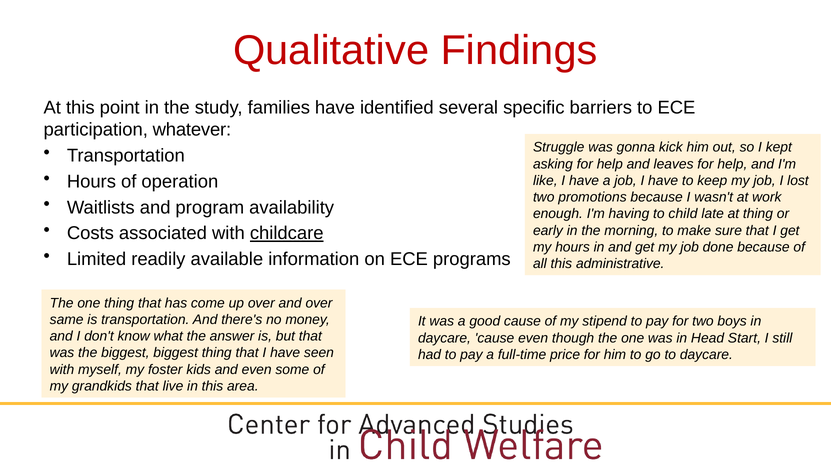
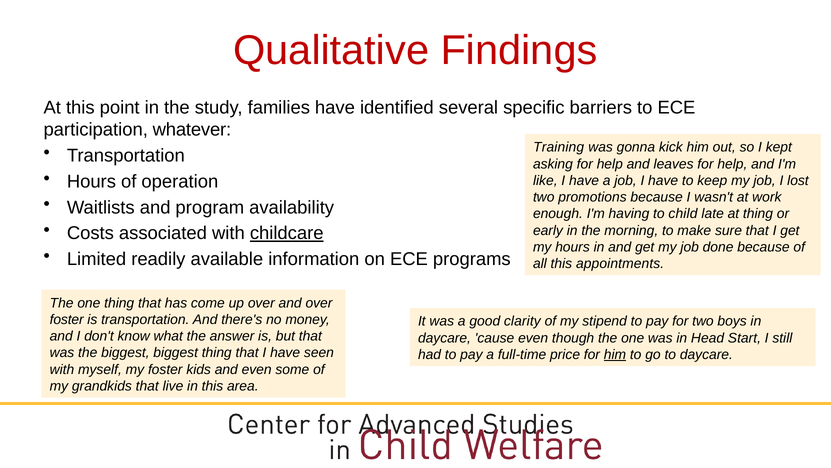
Struggle: Struggle -> Training
administrative: administrative -> appointments
same at (67, 319): same -> foster
good cause: cause -> clarity
him at (615, 354) underline: none -> present
